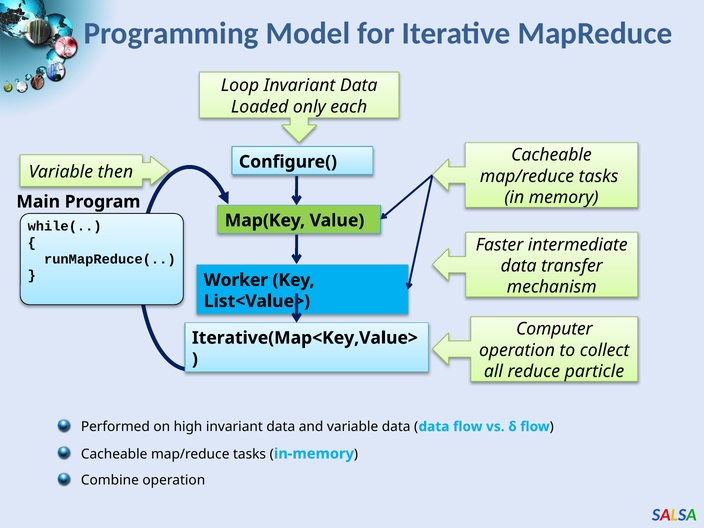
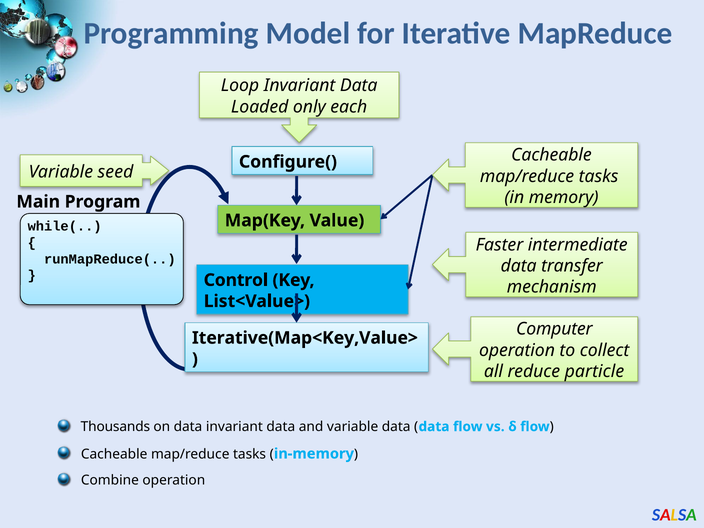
then: then -> seed
Worker: Worker -> Control
Performed: Performed -> Thousands
on high: high -> data
